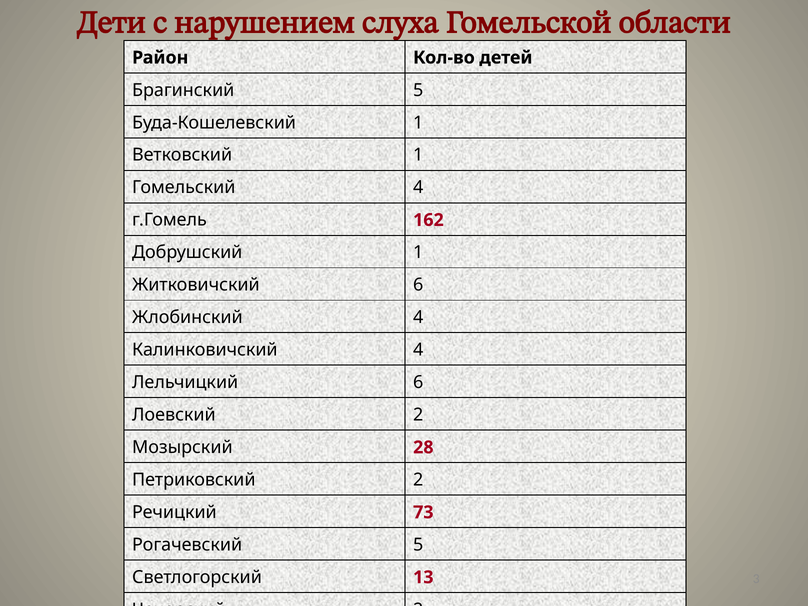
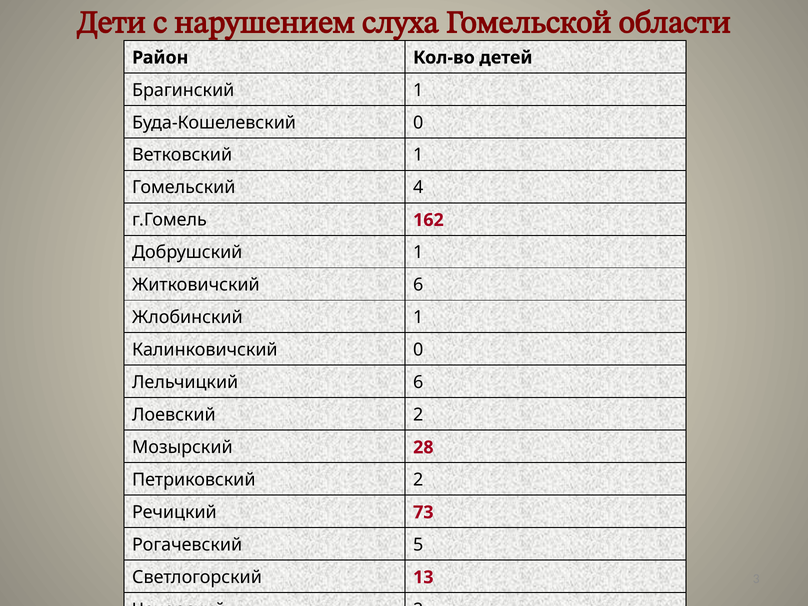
Брагинский 5: 5 -> 1
Буда-Кошелевский 1: 1 -> 0
Жлобинский 4: 4 -> 1
Калинковичский 4: 4 -> 0
